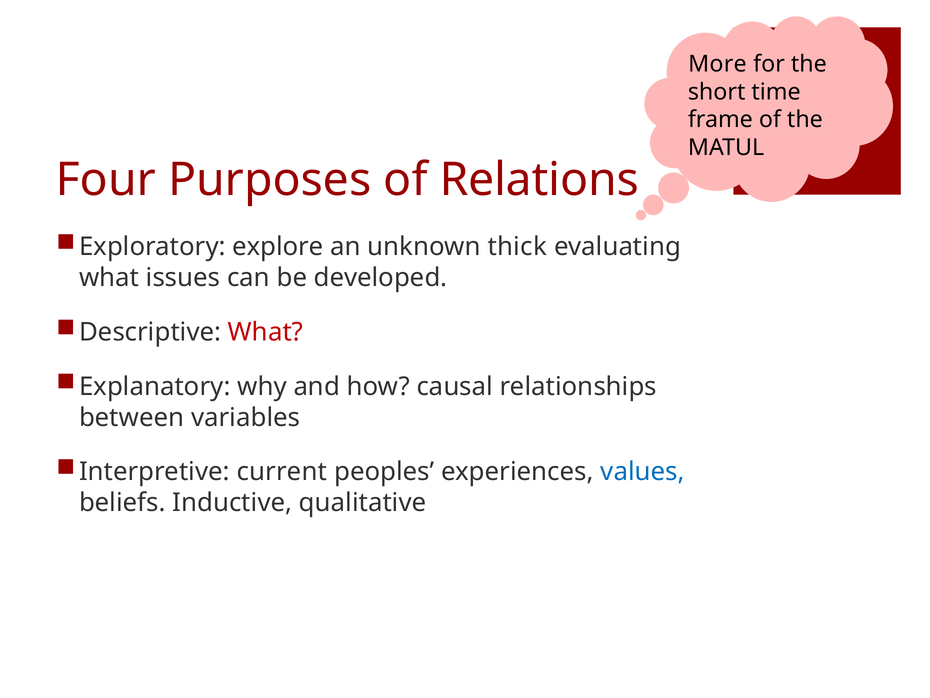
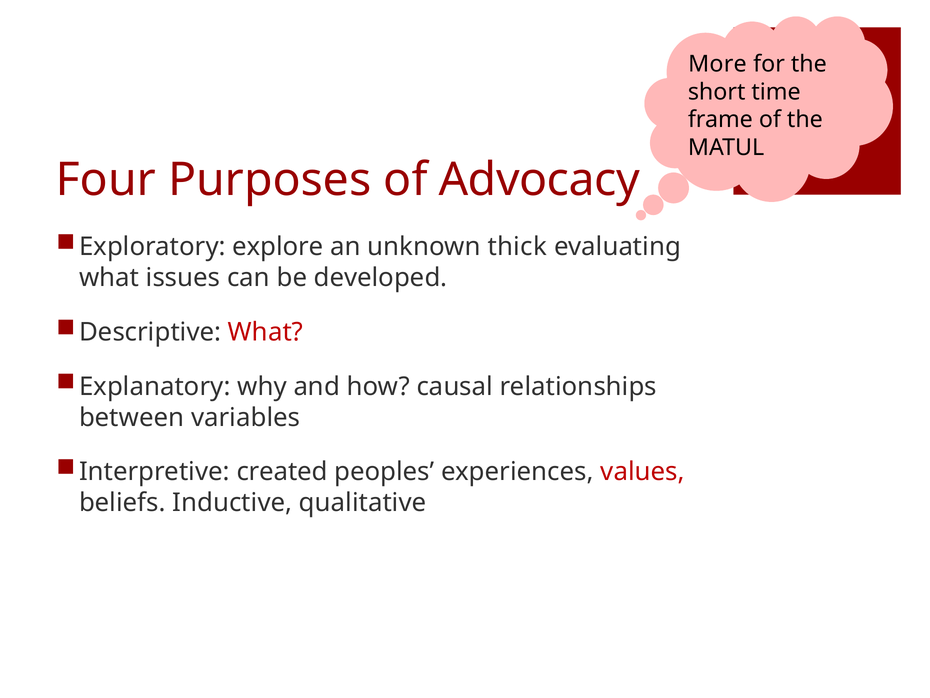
Relations: Relations -> Advocacy
current: current -> created
values colour: blue -> red
